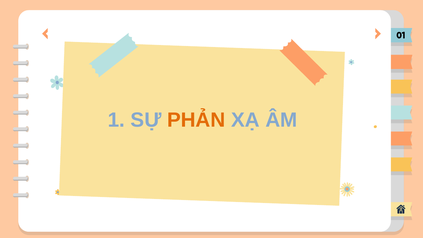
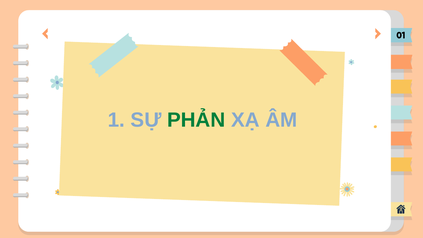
PHẢN colour: orange -> green
